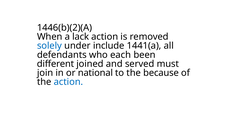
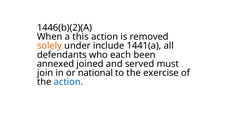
lack: lack -> this
solely colour: blue -> orange
different: different -> annexed
because: because -> exercise
